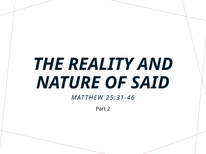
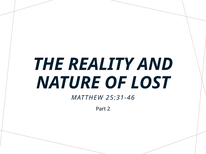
SAID: SAID -> LOST
